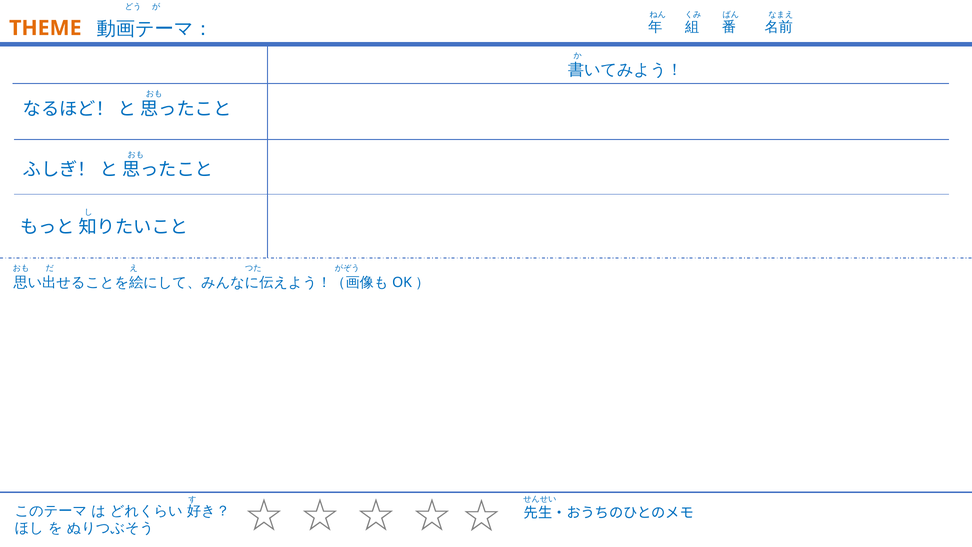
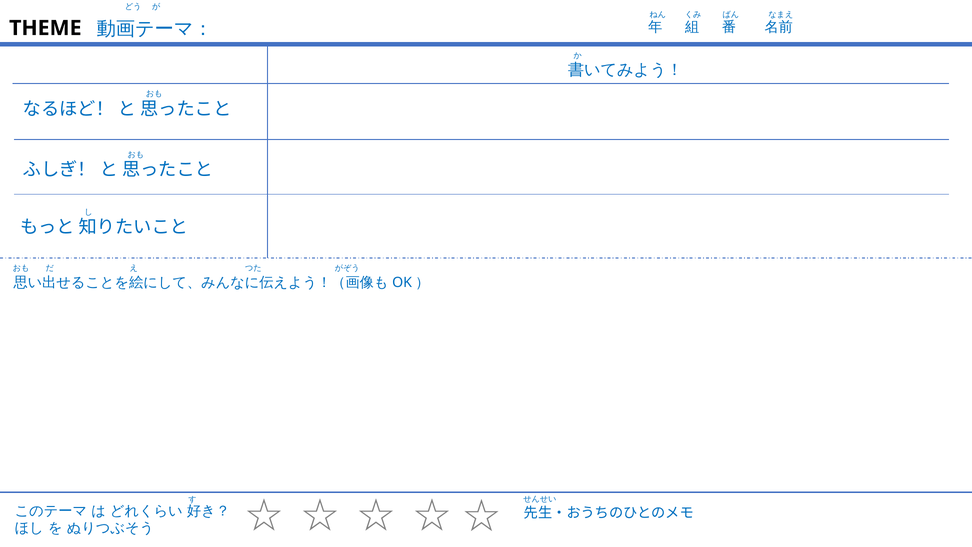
THEME colour: orange -> black
